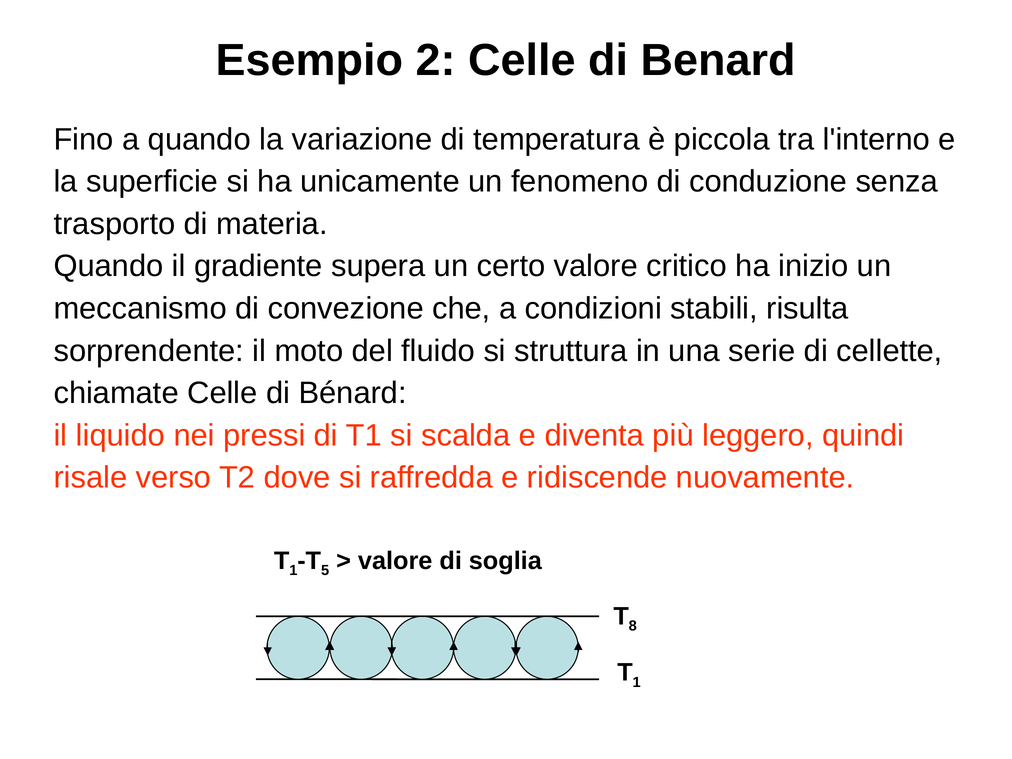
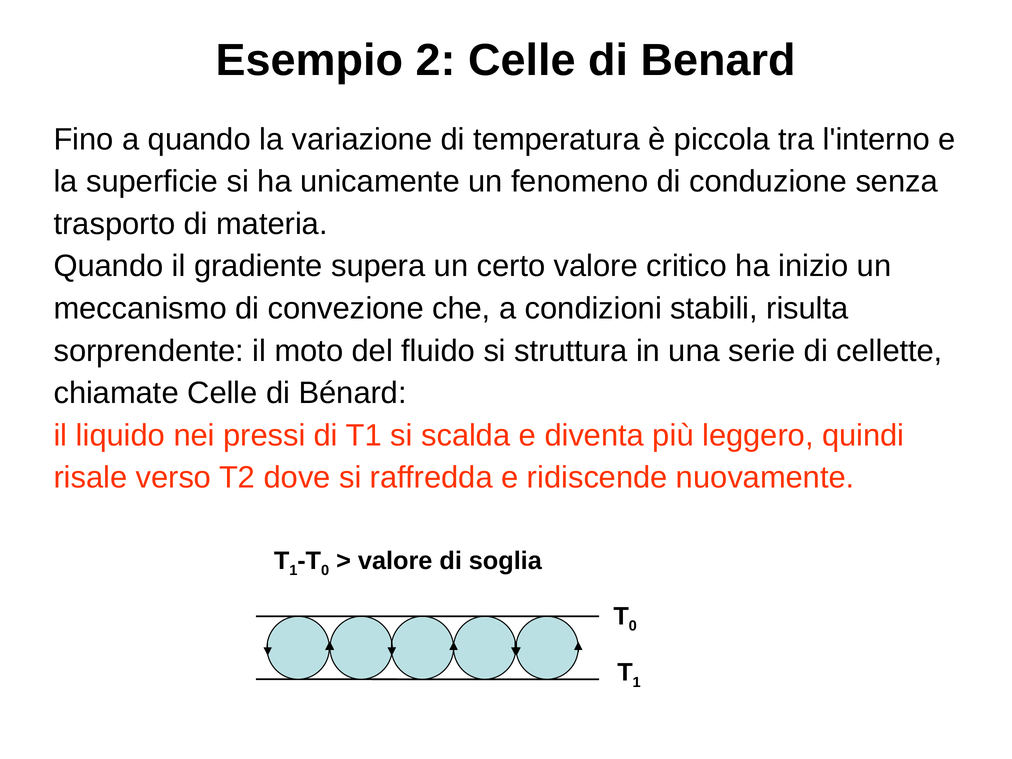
5 at (325, 571): 5 -> 0
8 at (633, 626): 8 -> 0
